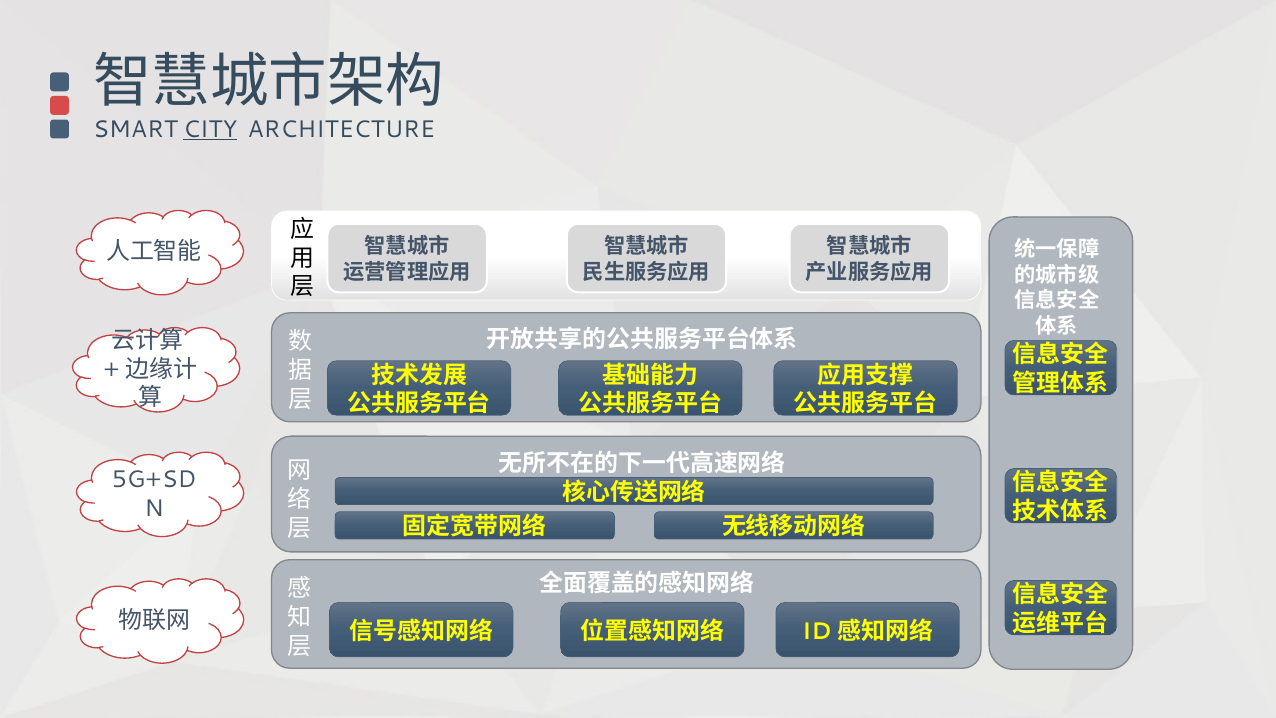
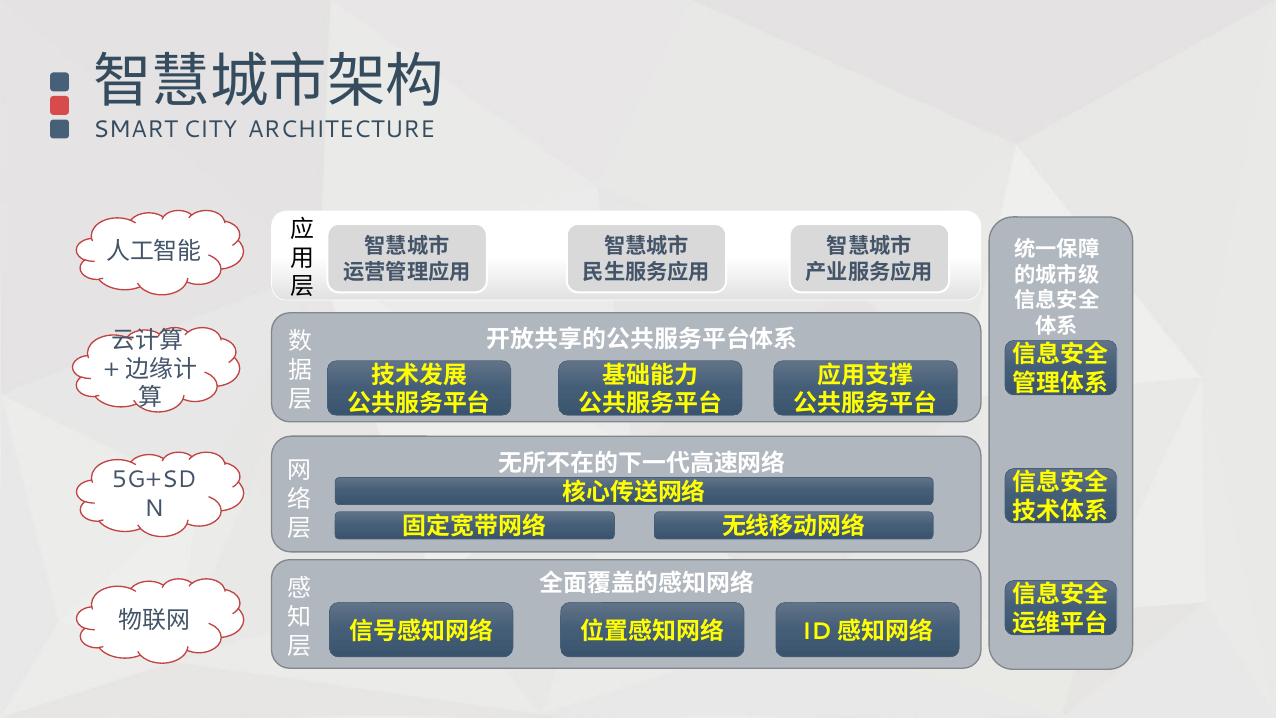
CITY underline: present -> none
